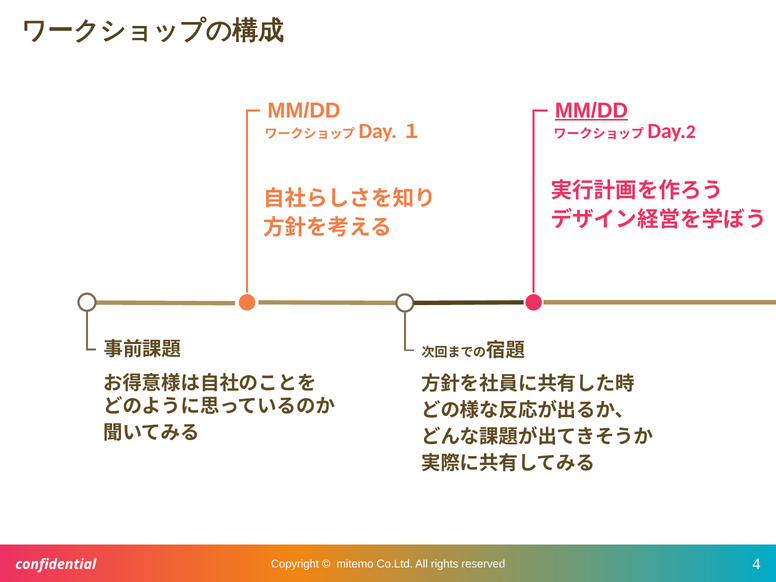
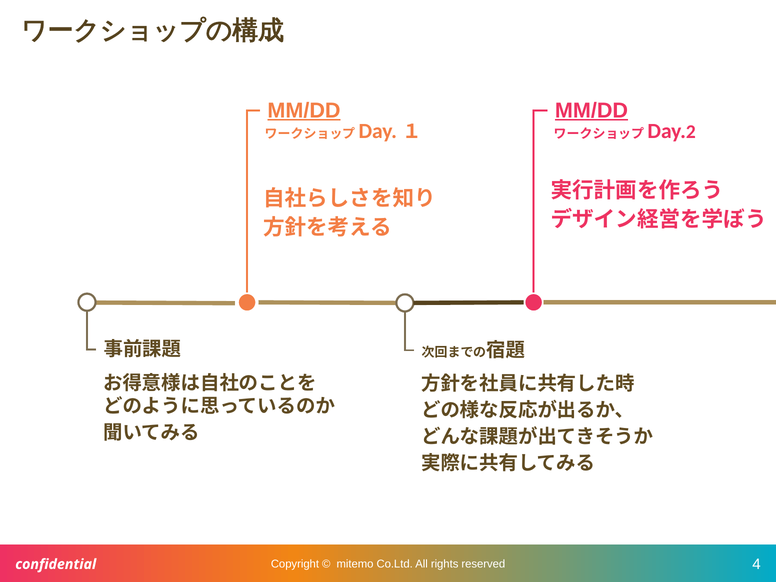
MM/DD at (304, 111) underline: none -> present
